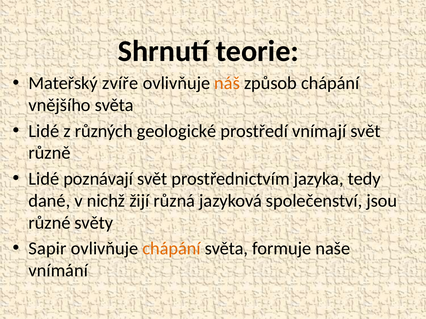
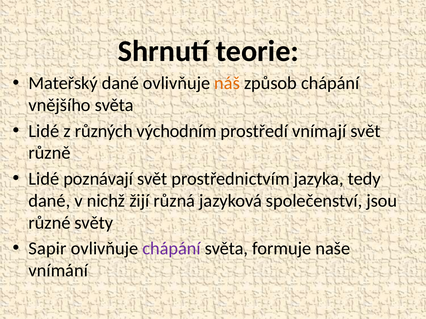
Mateřský zvíře: zvíře -> dané
geologické: geologické -> východním
chápání at (172, 249) colour: orange -> purple
